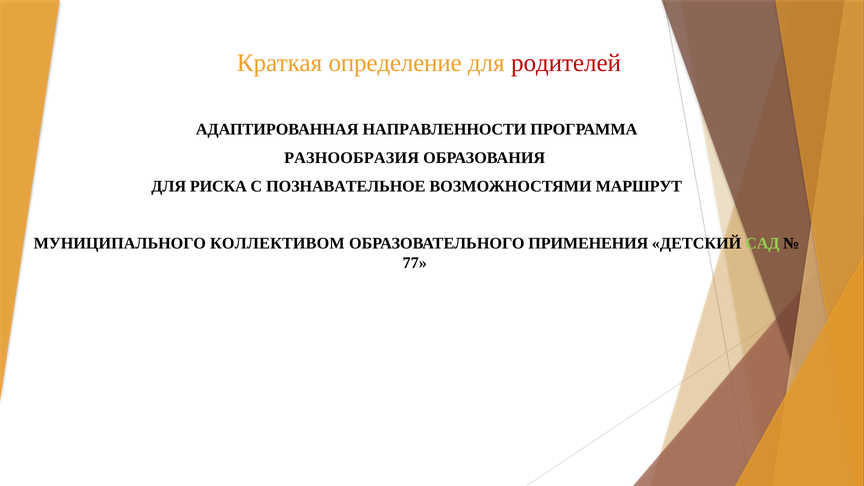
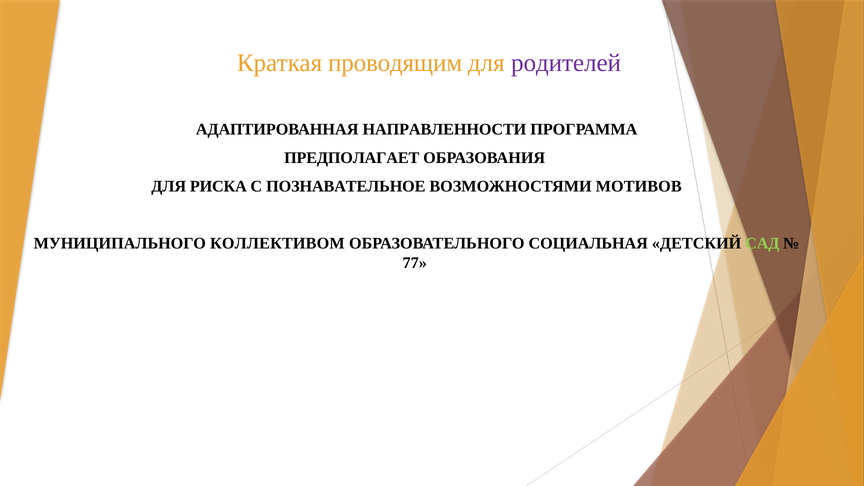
определение: определение -> проводящим
родителей colour: red -> purple
РАЗНООБРАЗИЯ: РАЗНООБРАЗИЯ -> ПРЕДПОЛАГАЕТ
МАРШРУТ: МАРШРУТ -> МОТИВОВ
ПРИМЕНЕНИЯ: ПРИМЕНЕНИЯ -> СОЦИАЛЬНАЯ
